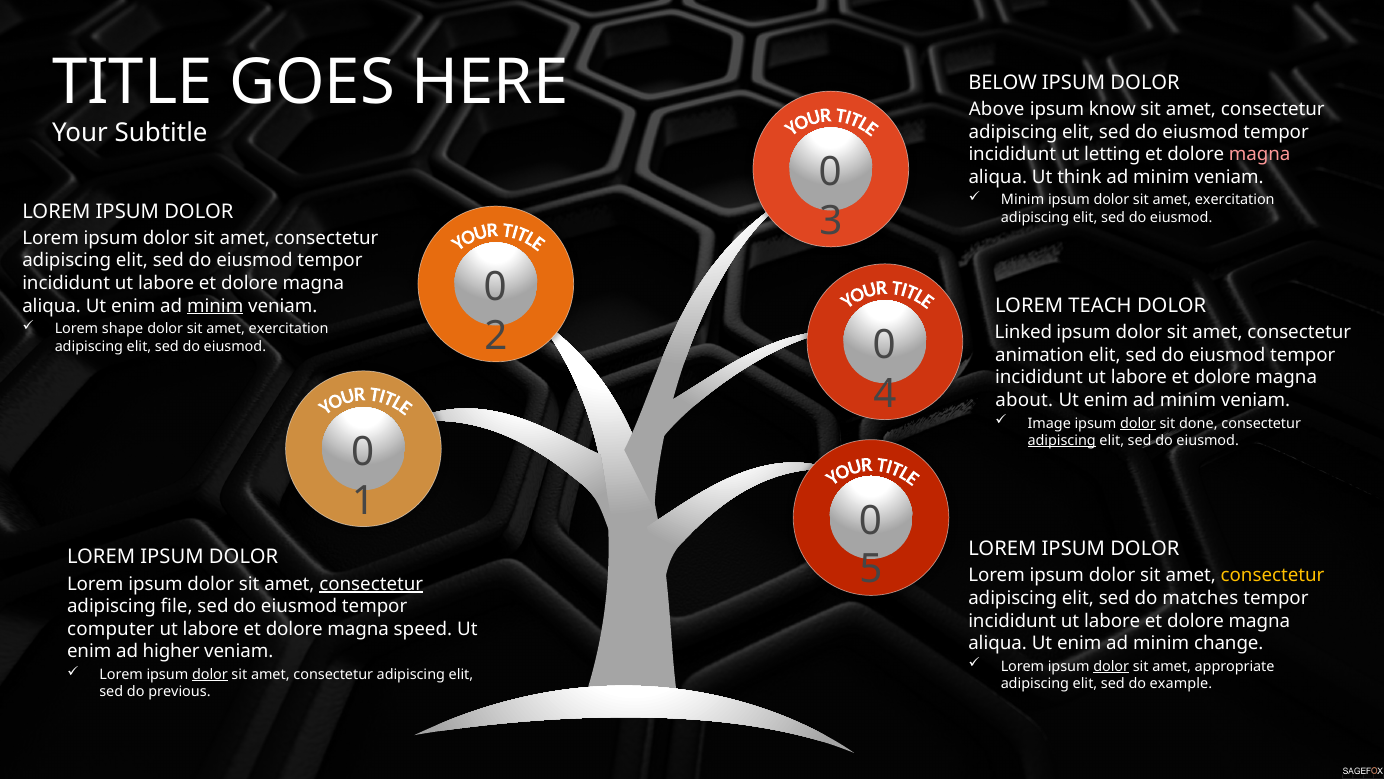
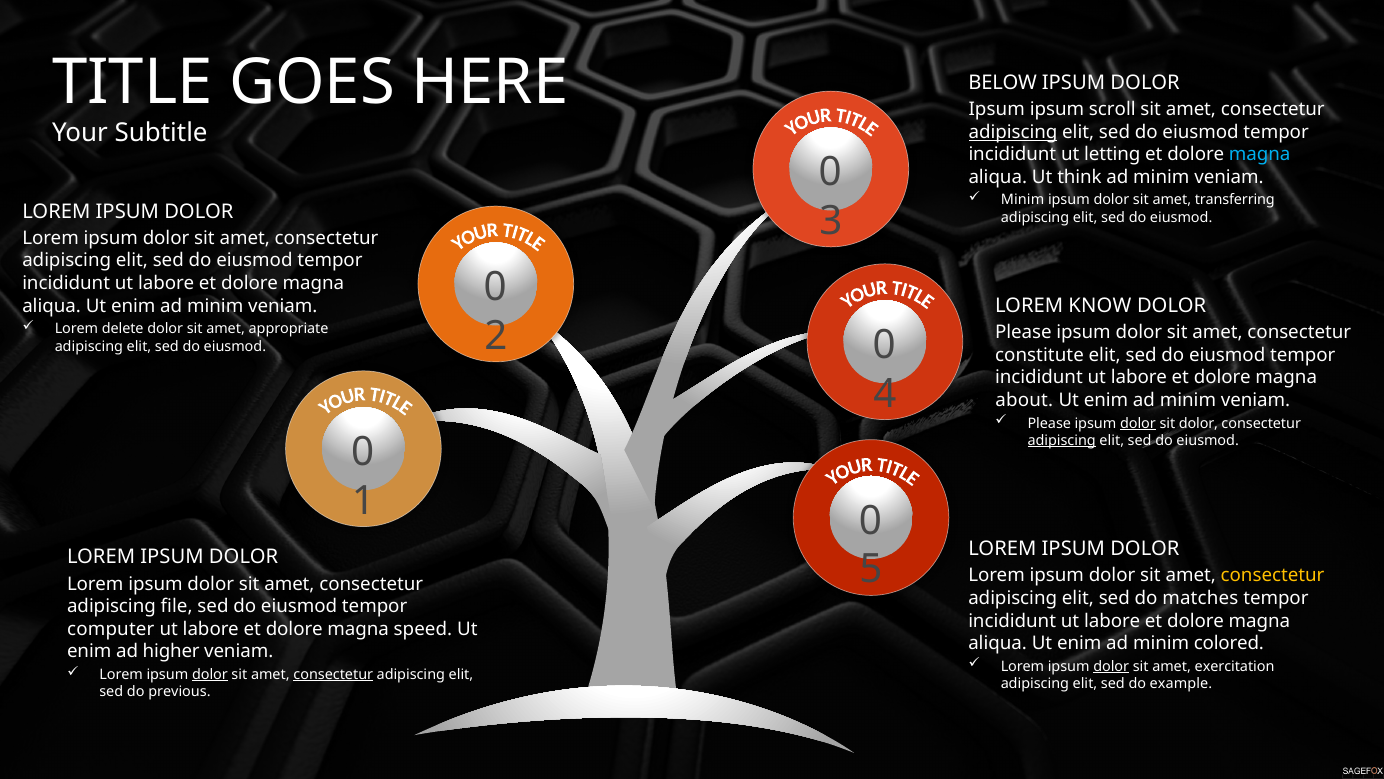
Above at (997, 109): Above -> Ipsum
know: know -> scroll
adipiscing at (1013, 132) underline: none -> present
magna at (1260, 154) colour: pink -> light blue
exercitation at (1235, 200): exercitation -> transferring
TEACH: TEACH -> KNOW
minim at (215, 306) underline: present -> none
shape: shape -> delete
exercitation at (289, 329): exercitation -> appropriate
Linked at (1023, 332): Linked -> Please
animation: animation -> constitute
Image at (1049, 423): Image -> Please
sit done: done -> dolor
consectetur at (371, 584) underline: present -> none
change: change -> colored
appropriate: appropriate -> exercitation
consectetur at (333, 674) underline: none -> present
